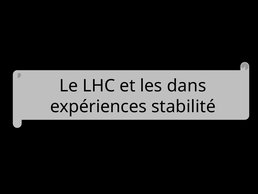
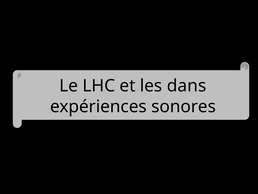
stabilité: stabilité -> sonores
